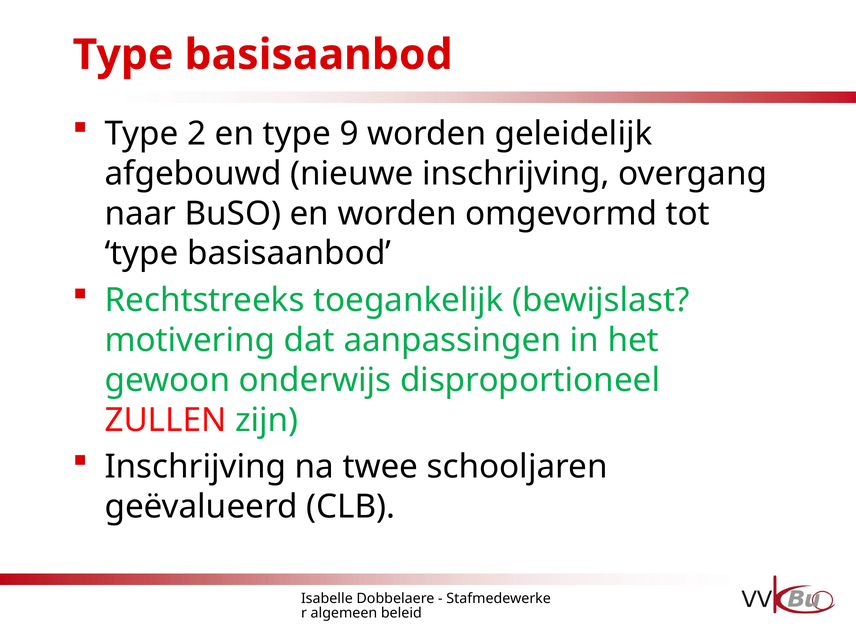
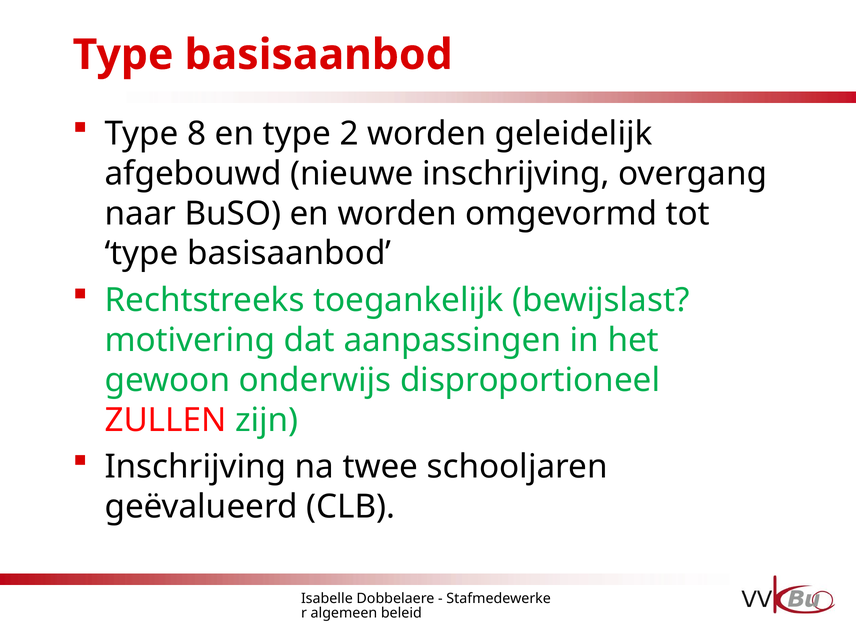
2: 2 -> 8
9: 9 -> 2
